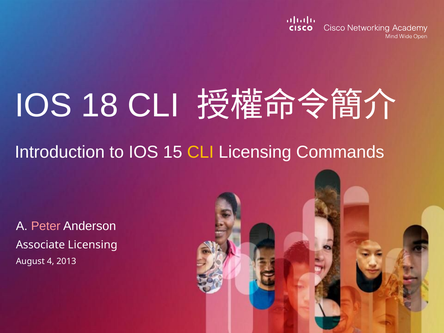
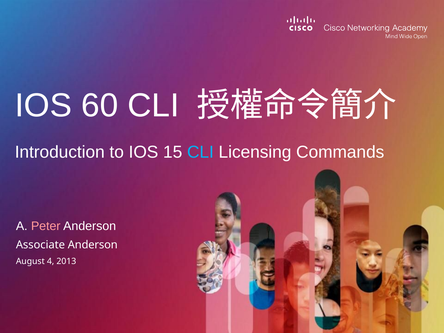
18: 18 -> 60
CLI at (200, 152) colour: yellow -> light blue
Associate Licensing: Licensing -> Anderson
